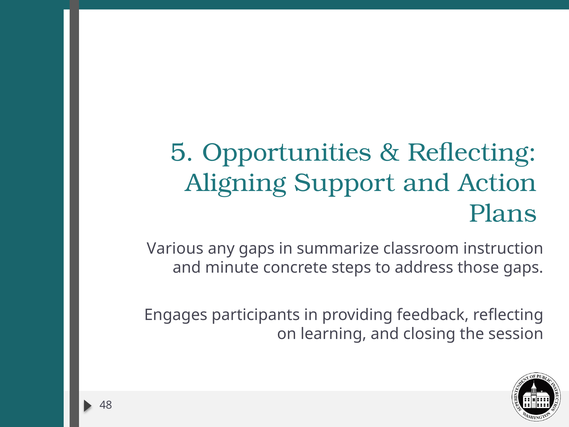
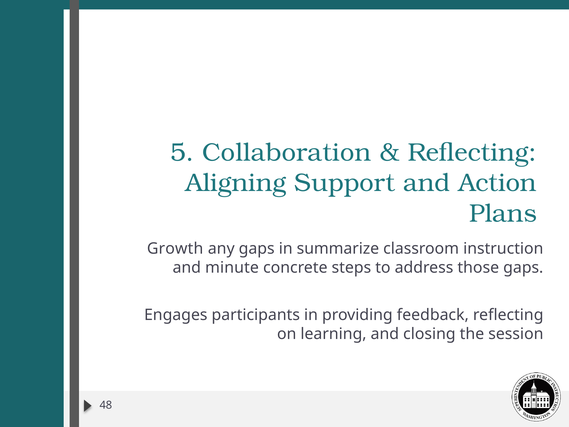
Opportunities: Opportunities -> Collaboration
Various: Various -> Growth
